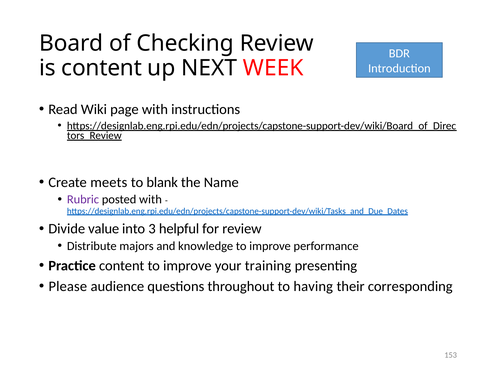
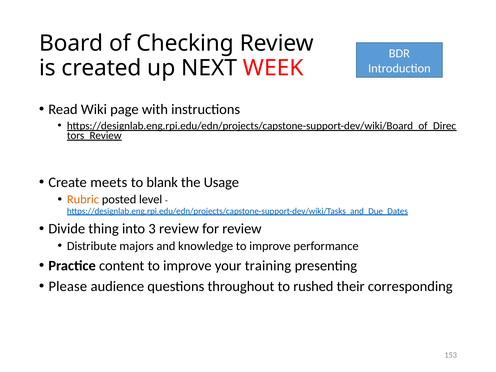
is content: content -> created
Name: Name -> Usage
Rubric colour: purple -> orange
posted with: with -> level
value: value -> thing
3 helpful: helpful -> review
having: having -> rushed
